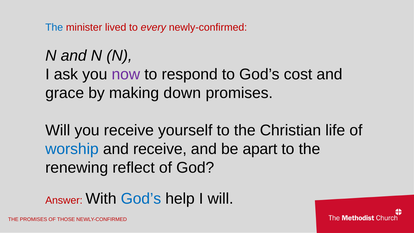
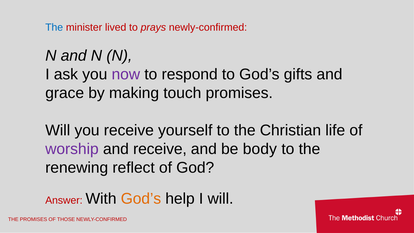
every: every -> prays
cost: cost -> gifts
down: down -> touch
worship colour: blue -> purple
apart: apart -> body
God’s at (141, 199) colour: blue -> orange
